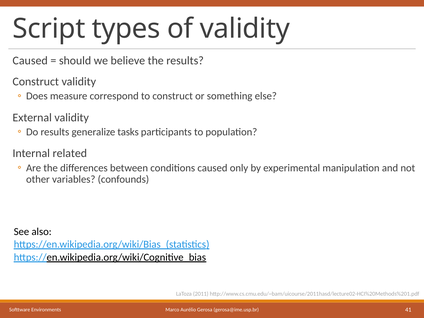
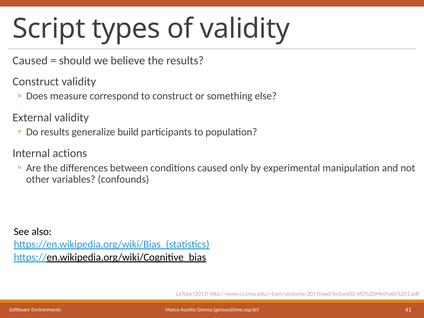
tasks: tasks -> build
related: related -> actions
